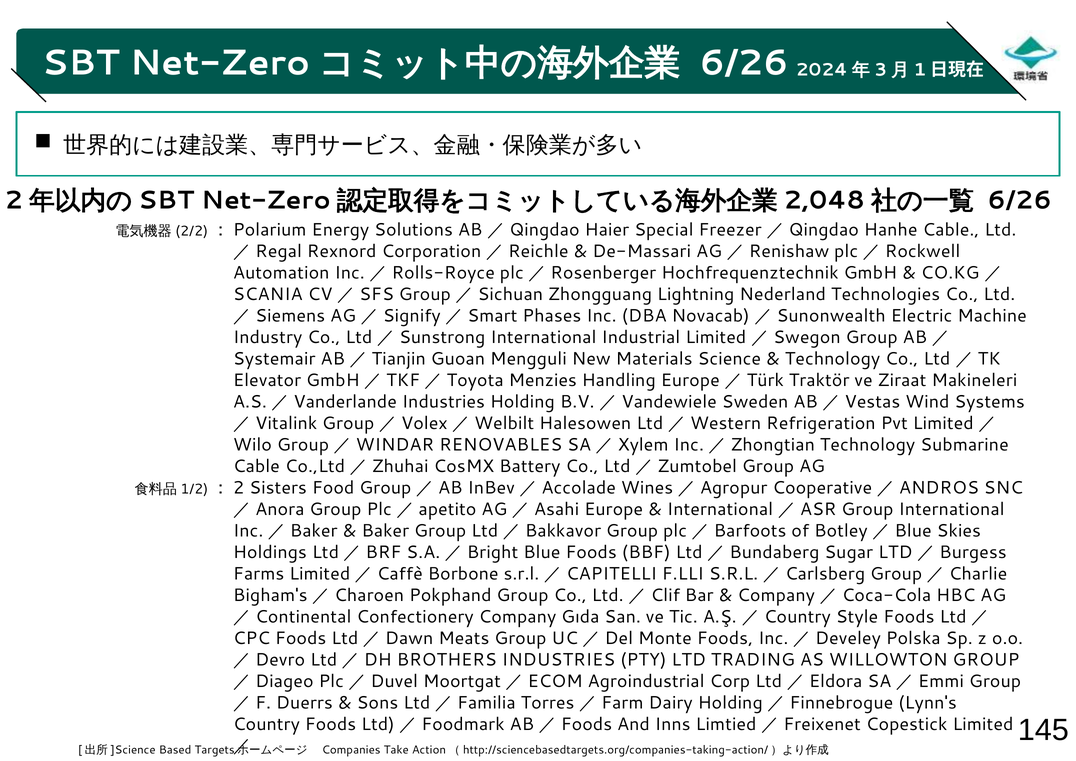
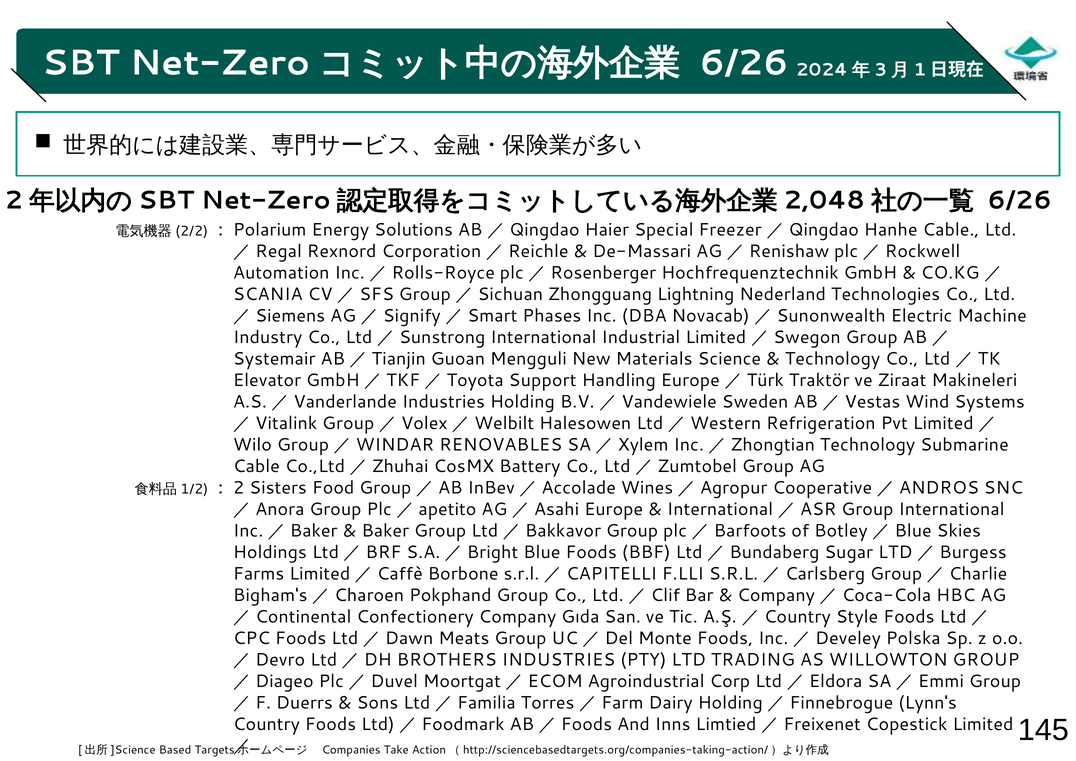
Menzies: Menzies -> Support
